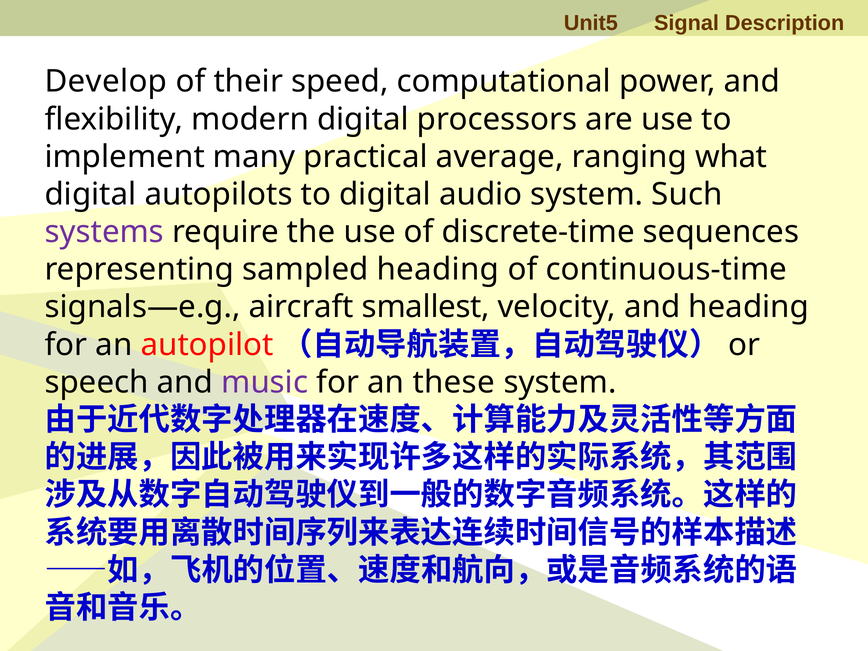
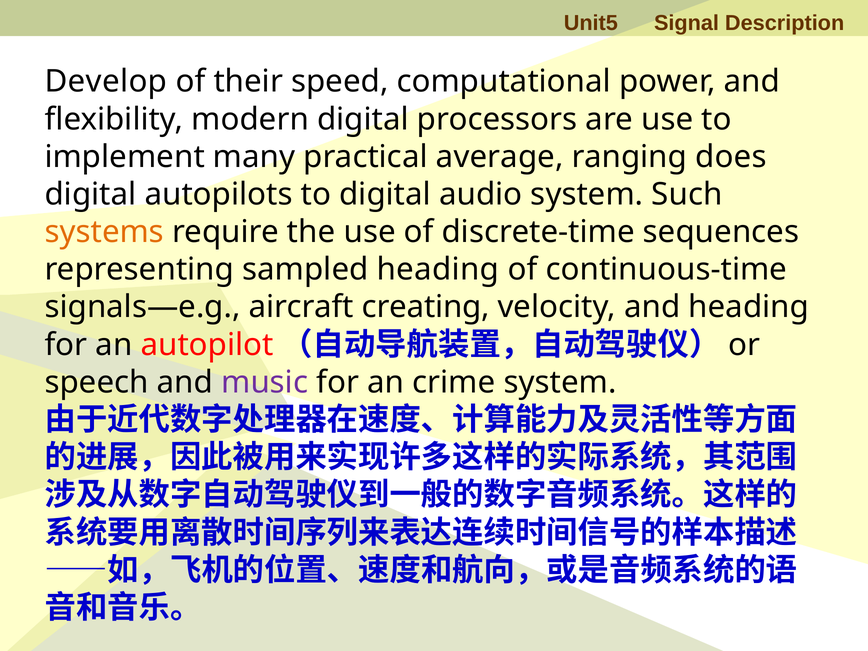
what: what -> does
systems colour: purple -> orange
smallest: smallest -> creating
these: these -> crime
